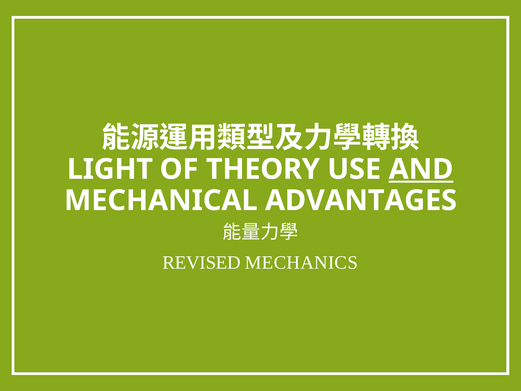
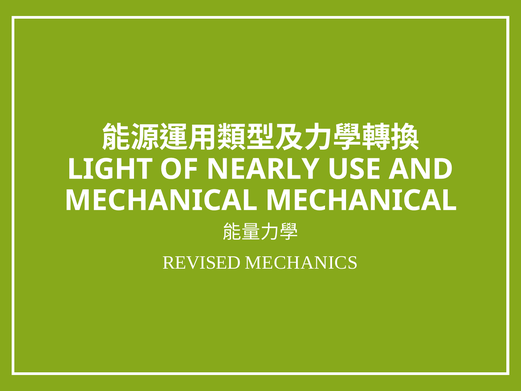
THEORY: THEORY -> NEARLY
AND underline: present -> none
MECHANICAL ADVANTAGES: ADVANTAGES -> MECHANICAL
